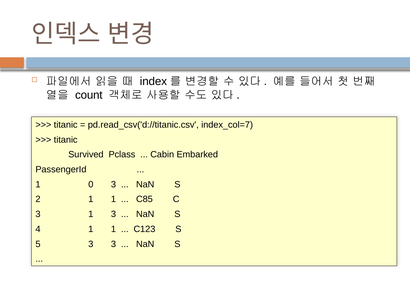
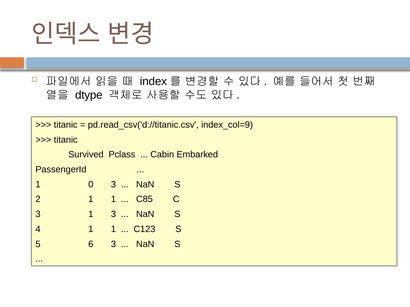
count: count -> dtype
index_col=7: index_col=7 -> index_col=9
5 3: 3 -> 6
